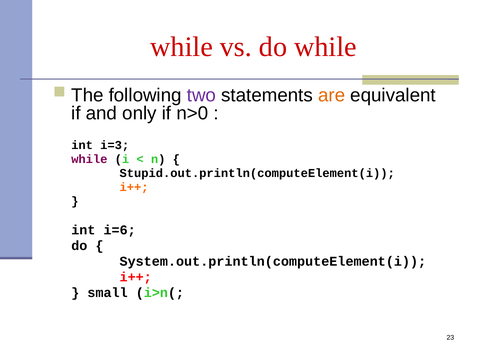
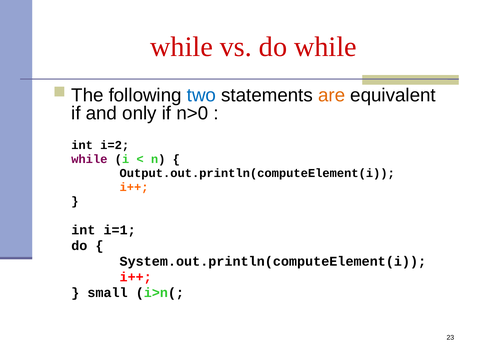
two colour: purple -> blue
i=3: i=3 -> i=2
Stupid.out.println(computeElement(i: Stupid.out.println(computeElement(i -> Output.out.println(computeElement(i
i=6: i=6 -> i=1
